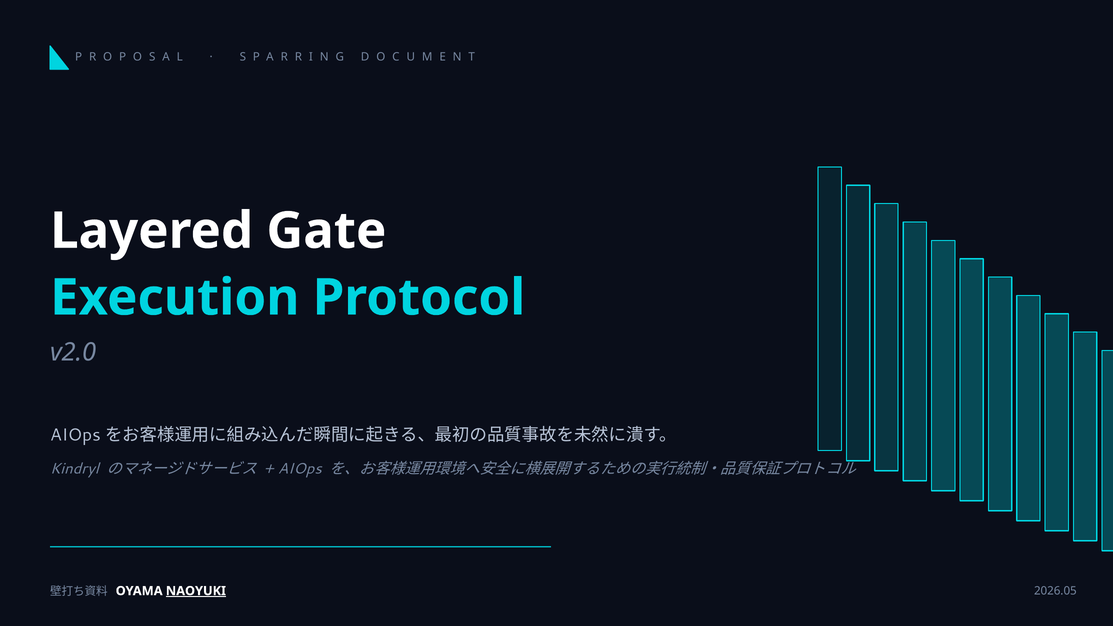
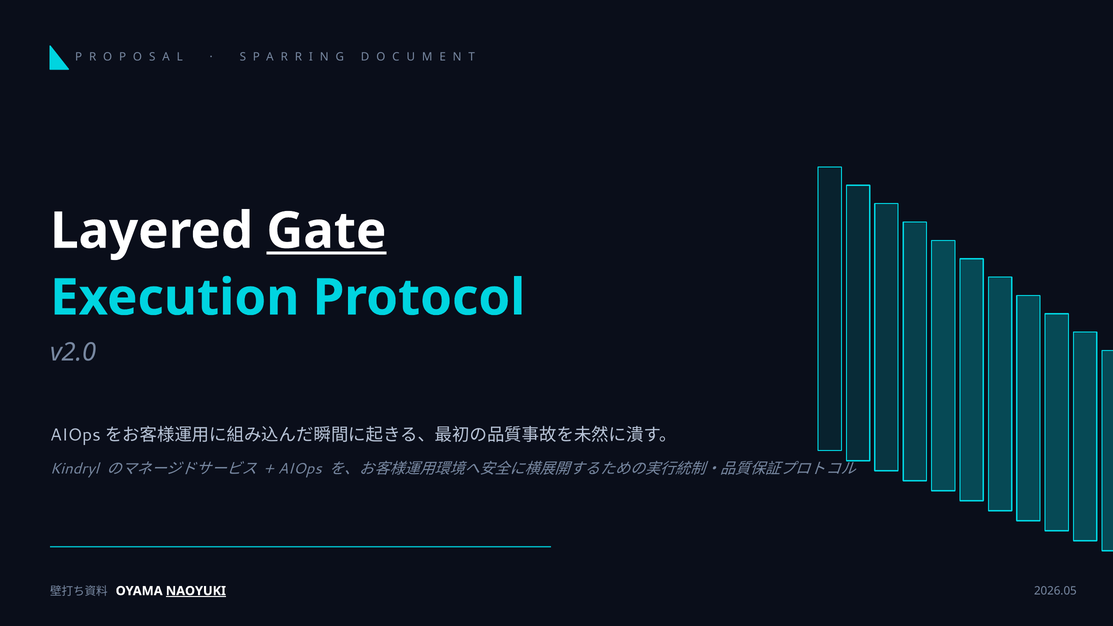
Gate underline: none -> present
